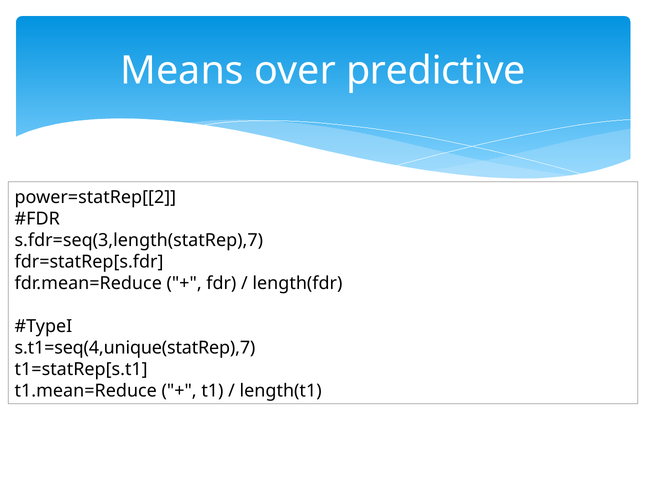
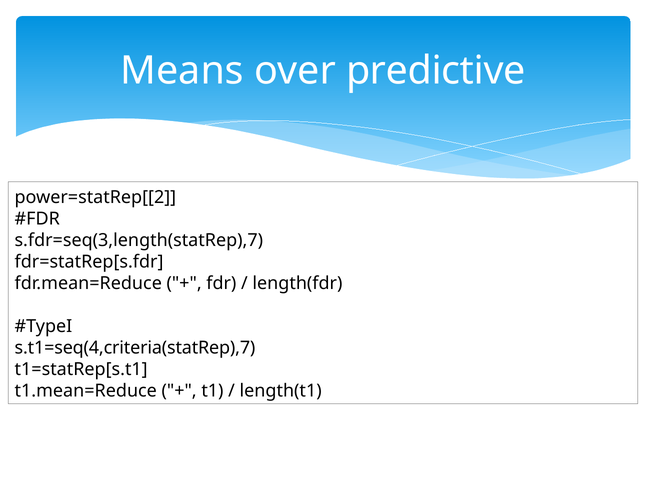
s.t1=seq(4,unique(statRep),7: s.t1=seq(4,unique(statRep),7 -> s.t1=seq(4,criteria(statRep),7
